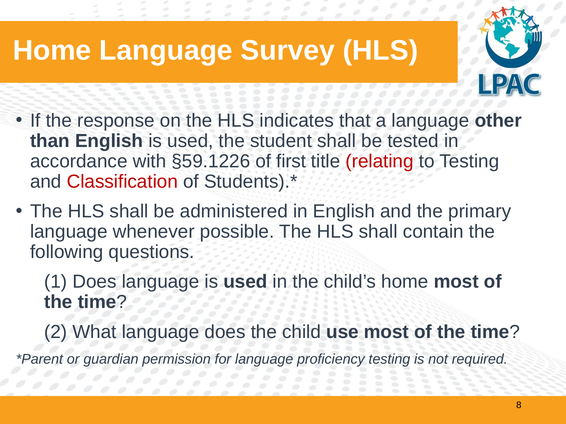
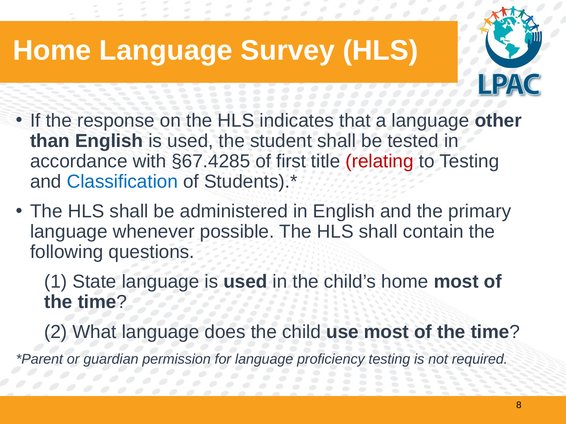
§59.1226: §59.1226 -> §67.4285
Classification colour: red -> blue
1 Does: Does -> State
